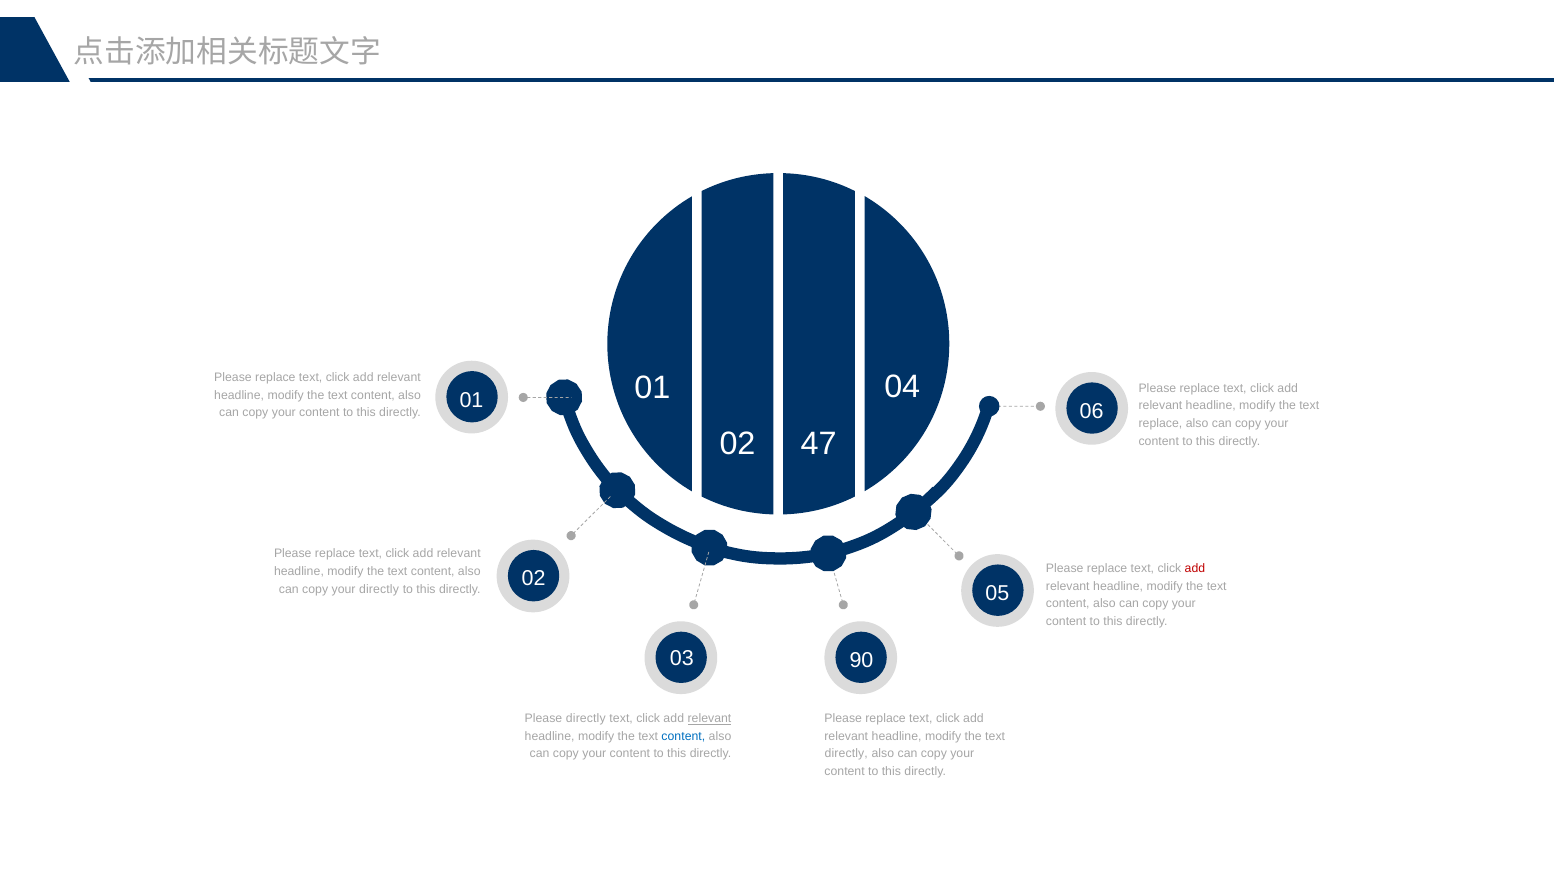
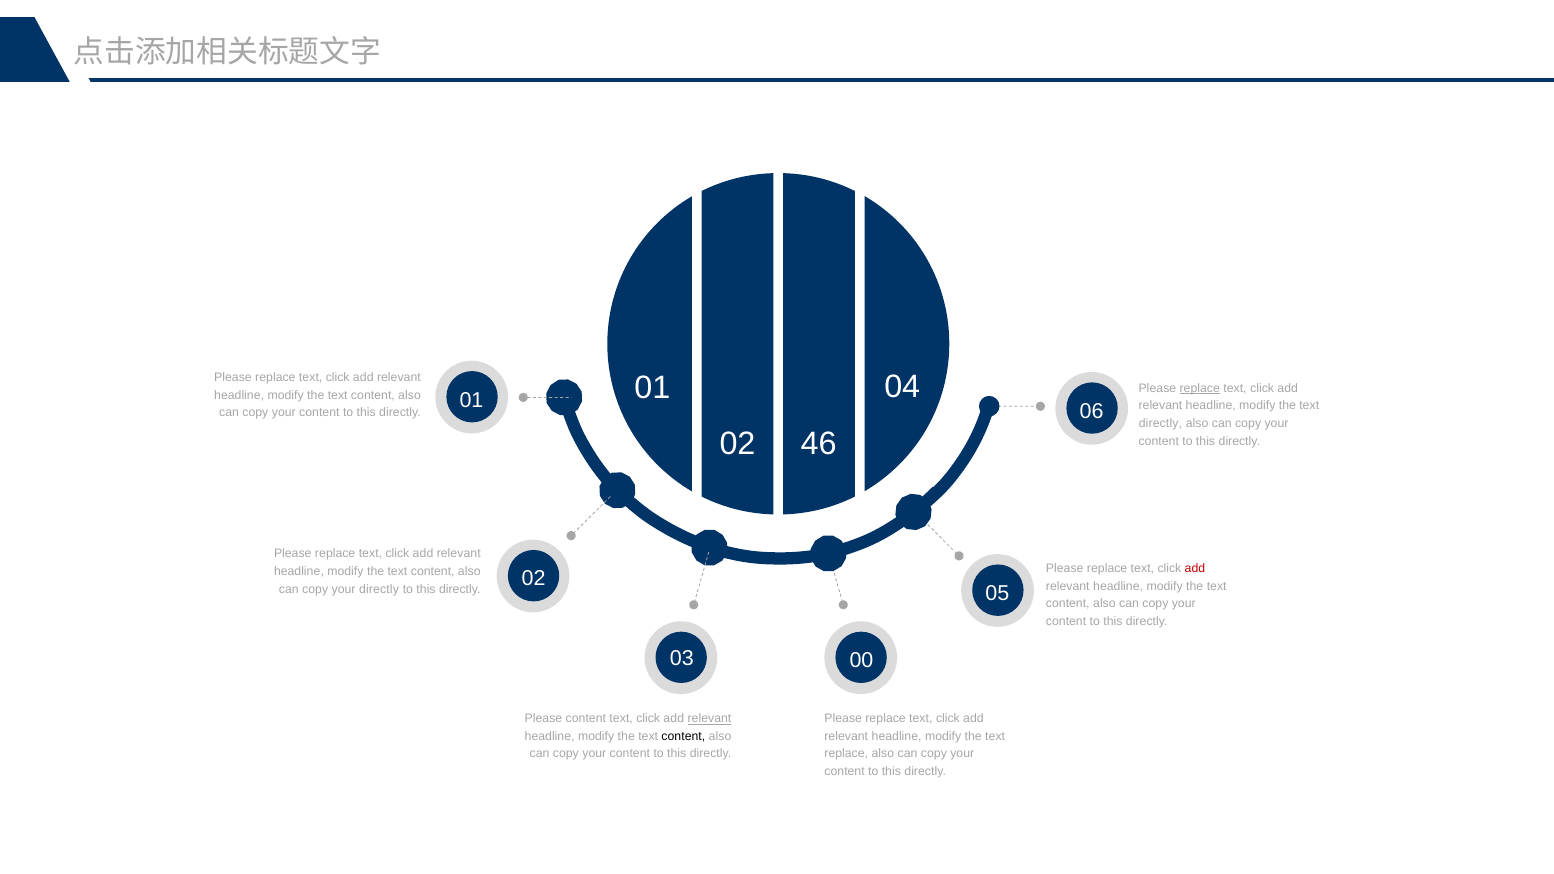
replace at (1200, 388) underline: none -> present
replace at (1160, 424): replace -> directly
47: 47 -> 46
90: 90 -> 00
Please directly: directly -> content
content at (683, 736) colour: blue -> black
directly at (846, 754): directly -> replace
